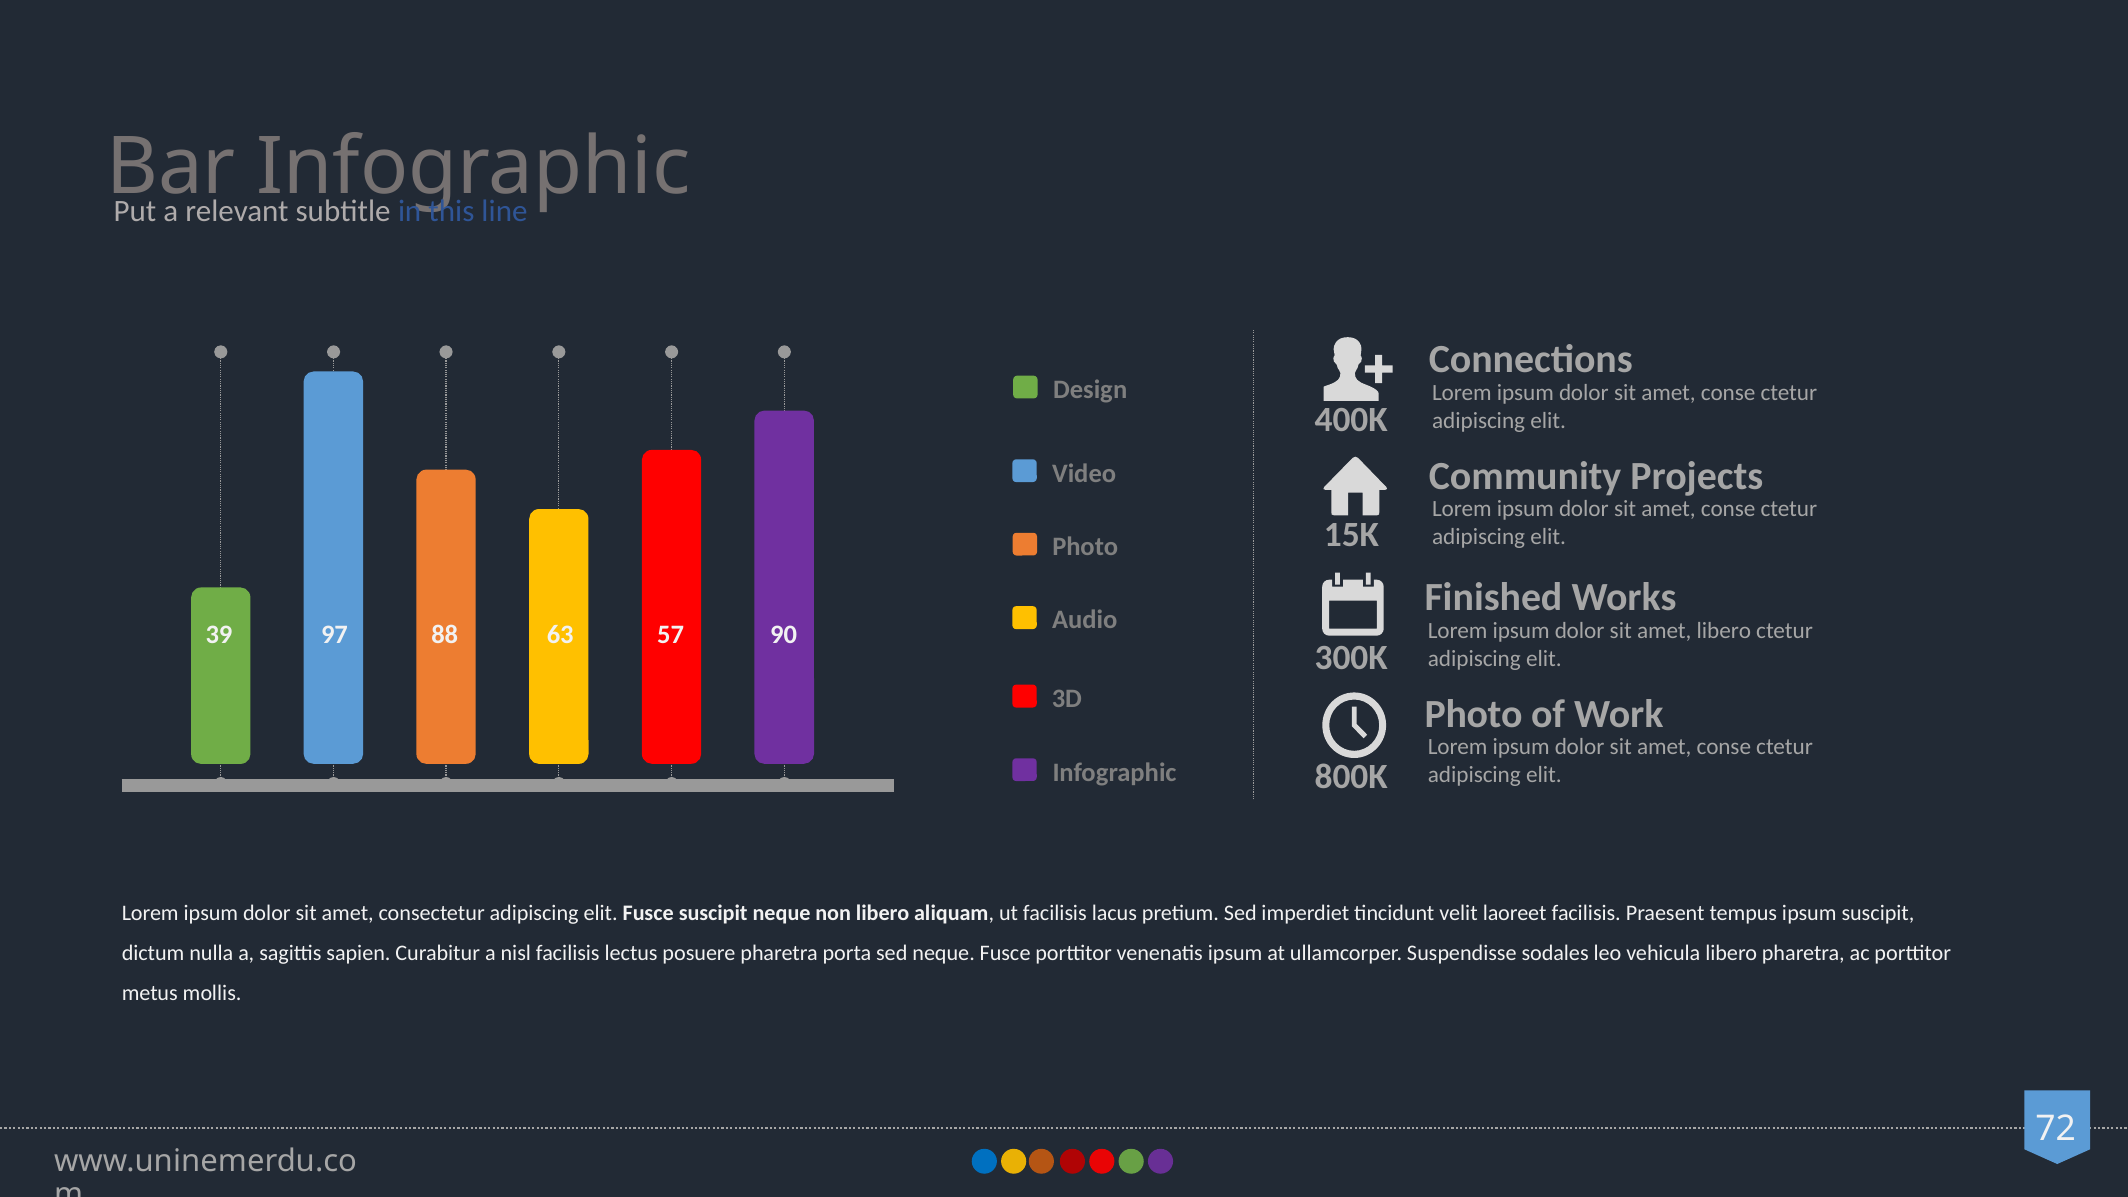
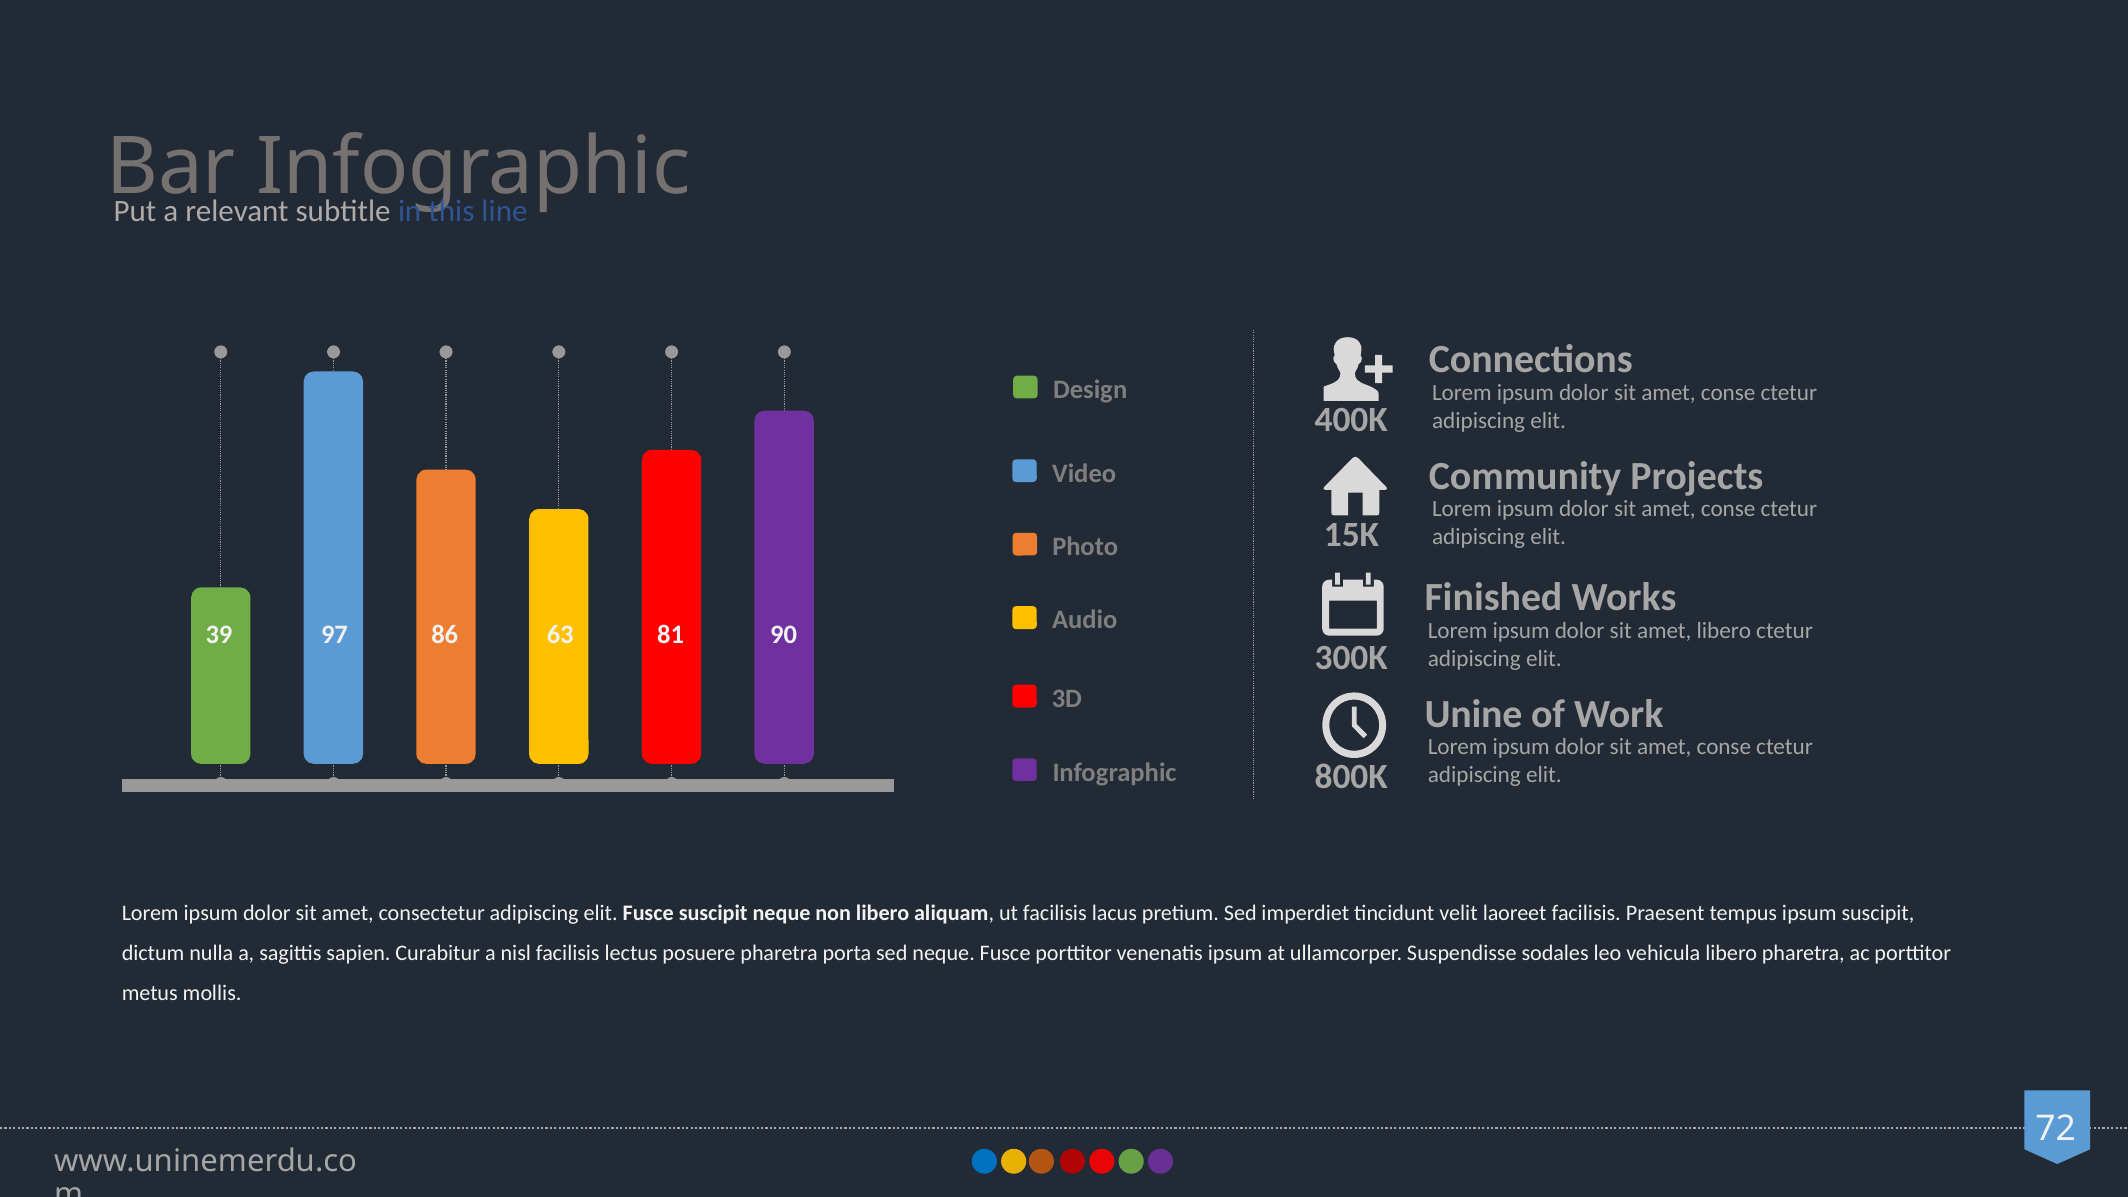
88: 88 -> 86
57: 57 -> 81
Photo at (1474, 714): Photo -> Unine
